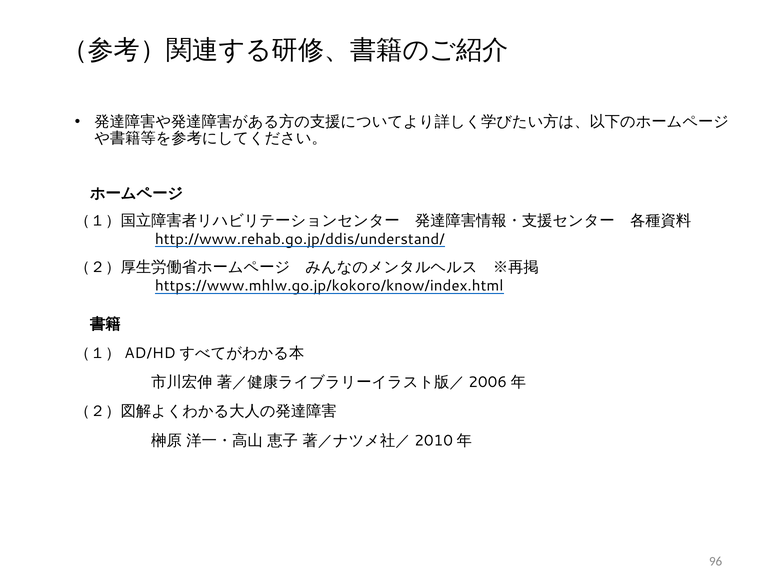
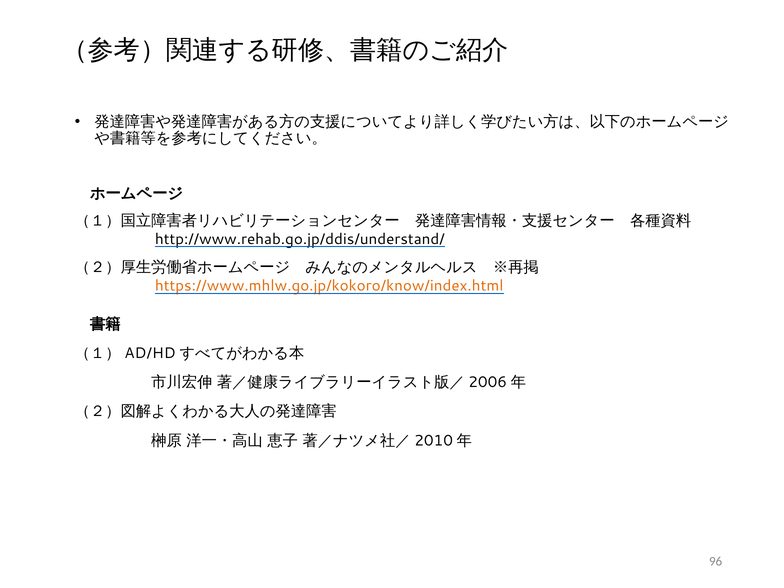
https://www.mhlw.go.jp/kokoro/know/index.html colour: black -> orange
